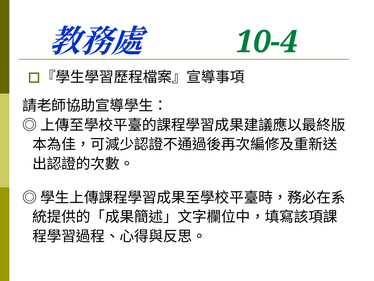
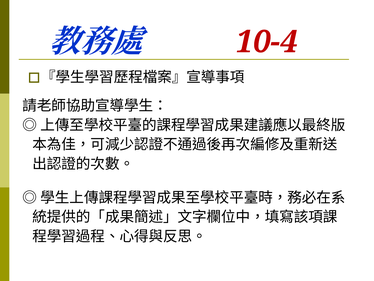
10-4 colour: green -> red
